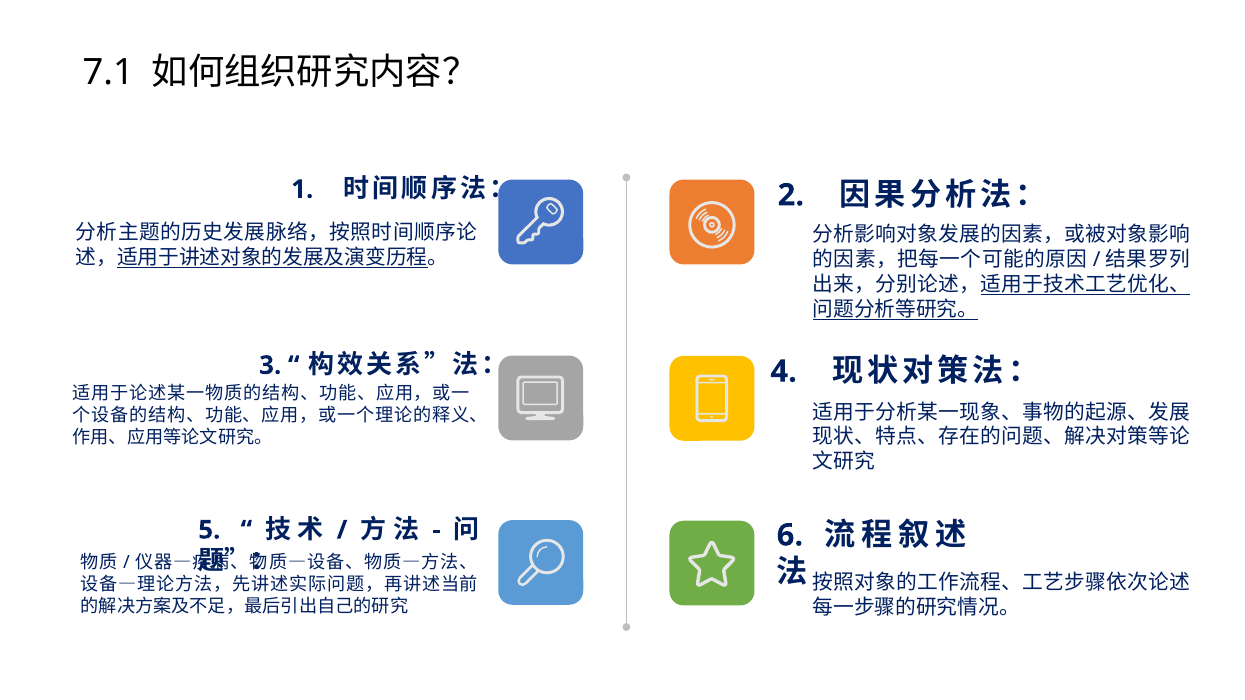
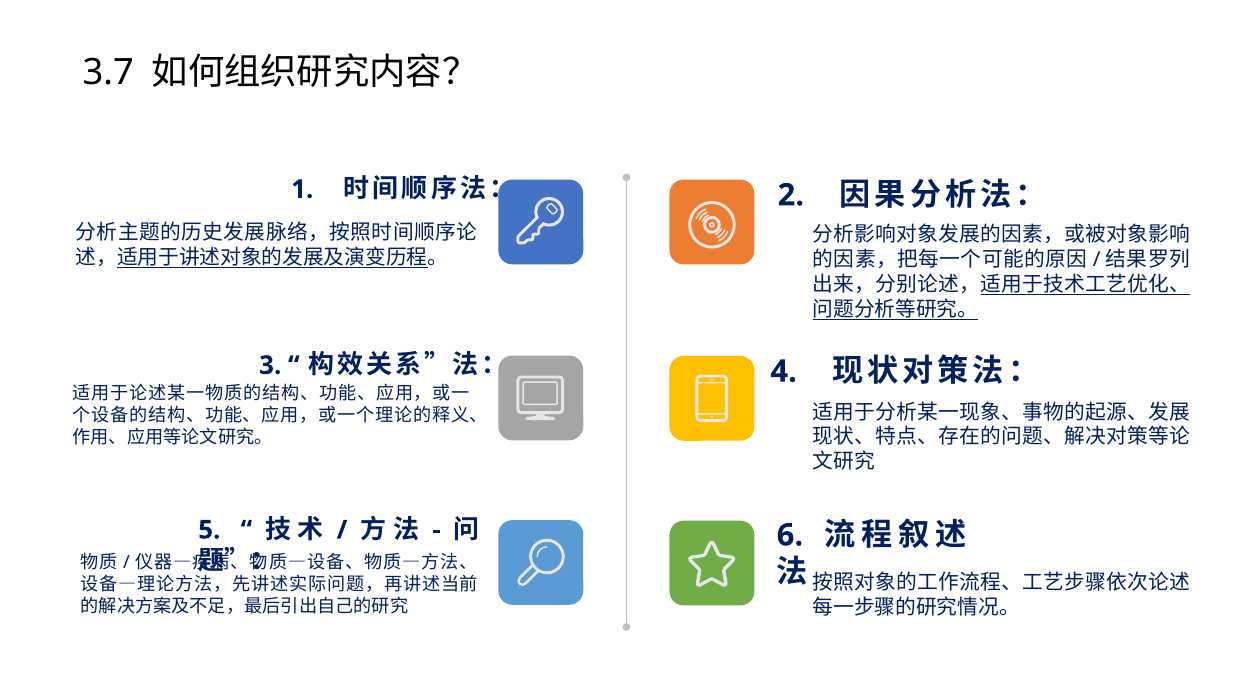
7.1: 7.1 -> 3.7
